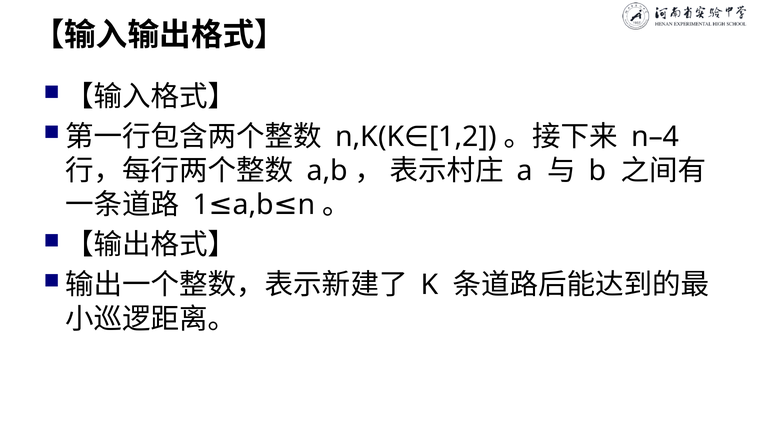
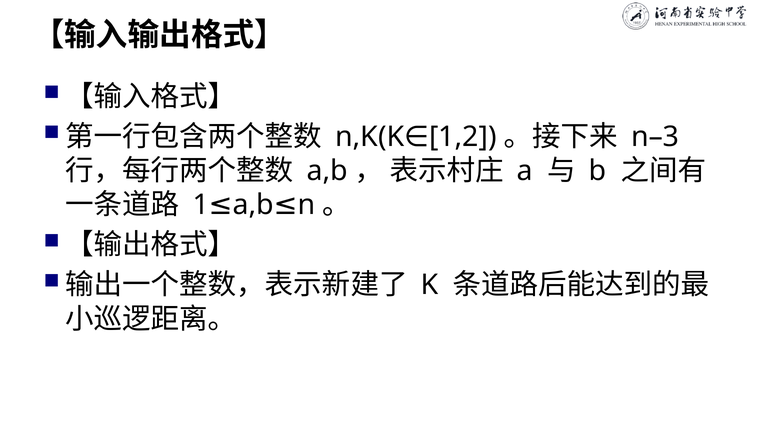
n–4: n–4 -> n–3
